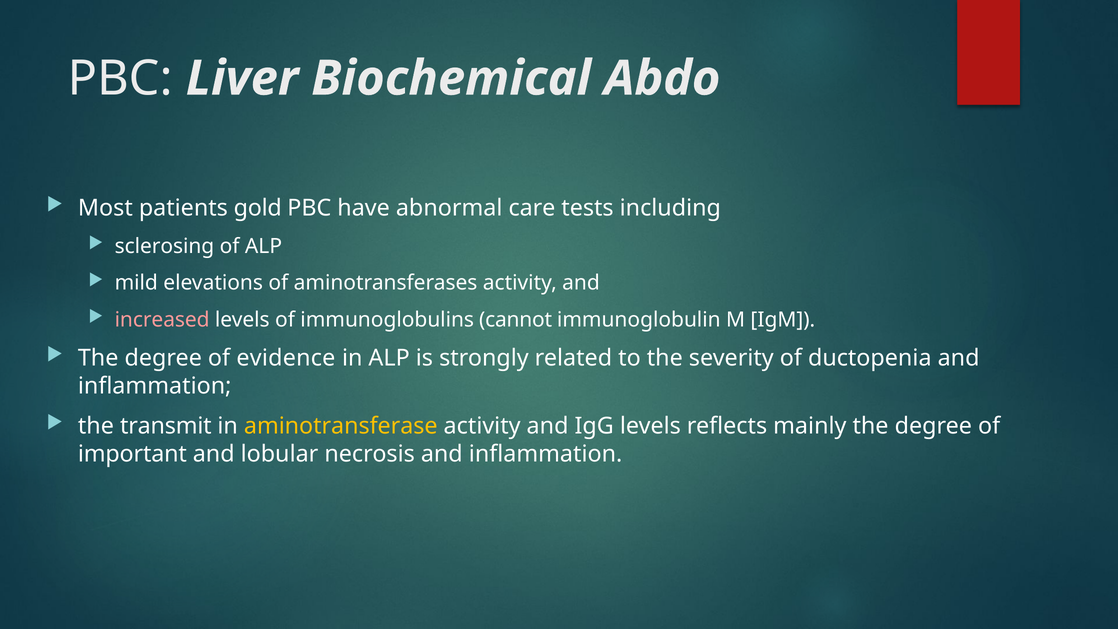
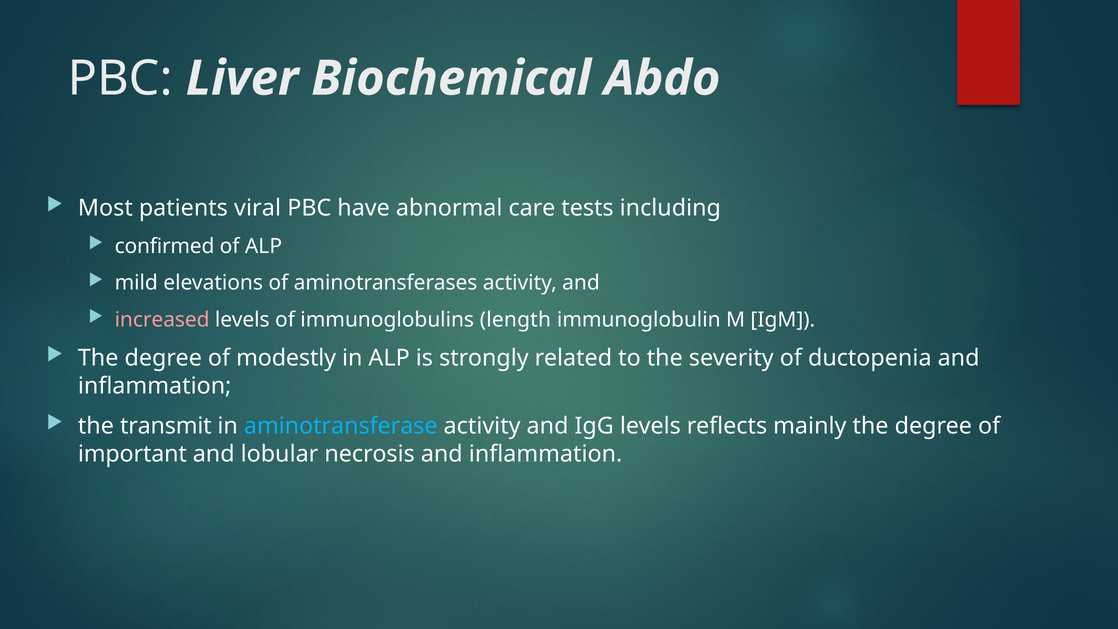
gold: gold -> viral
sclerosing: sclerosing -> confirmed
cannot: cannot -> length
evidence: evidence -> modestly
aminotransferase colour: yellow -> light blue
